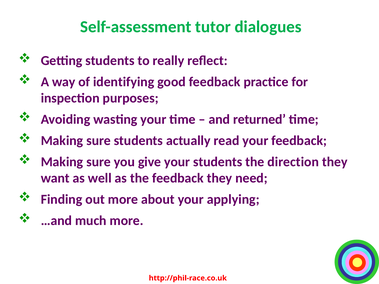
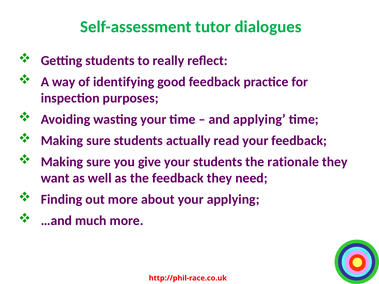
and returned: returned -> applying
direction: direction -> rationale
